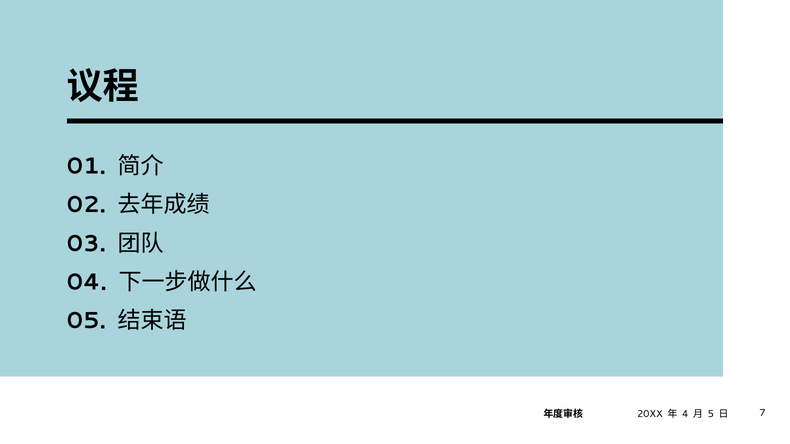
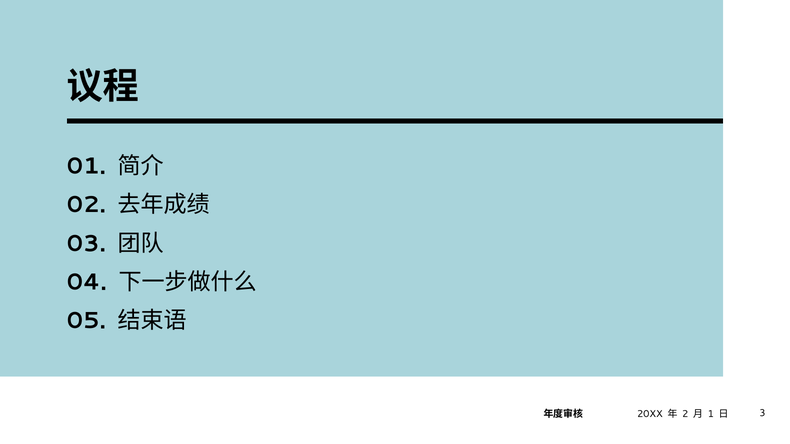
4: 4 -> 2
5: 5 -> 1
7: 7 -> 3
